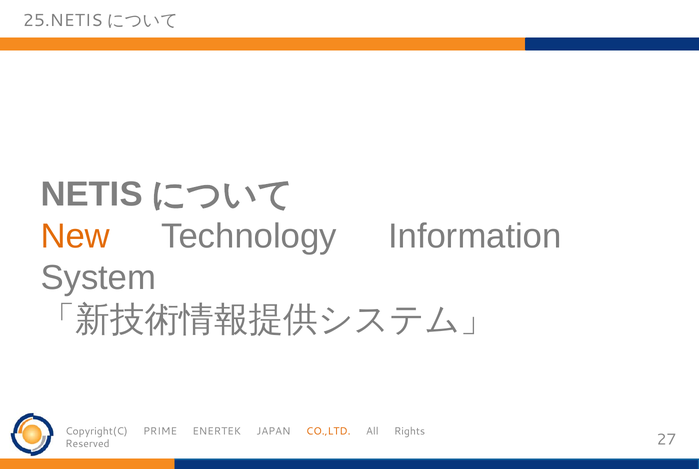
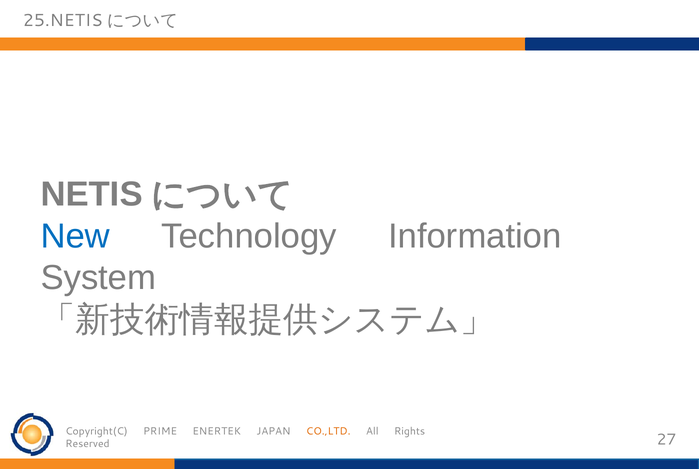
New colour: orange -> blue
